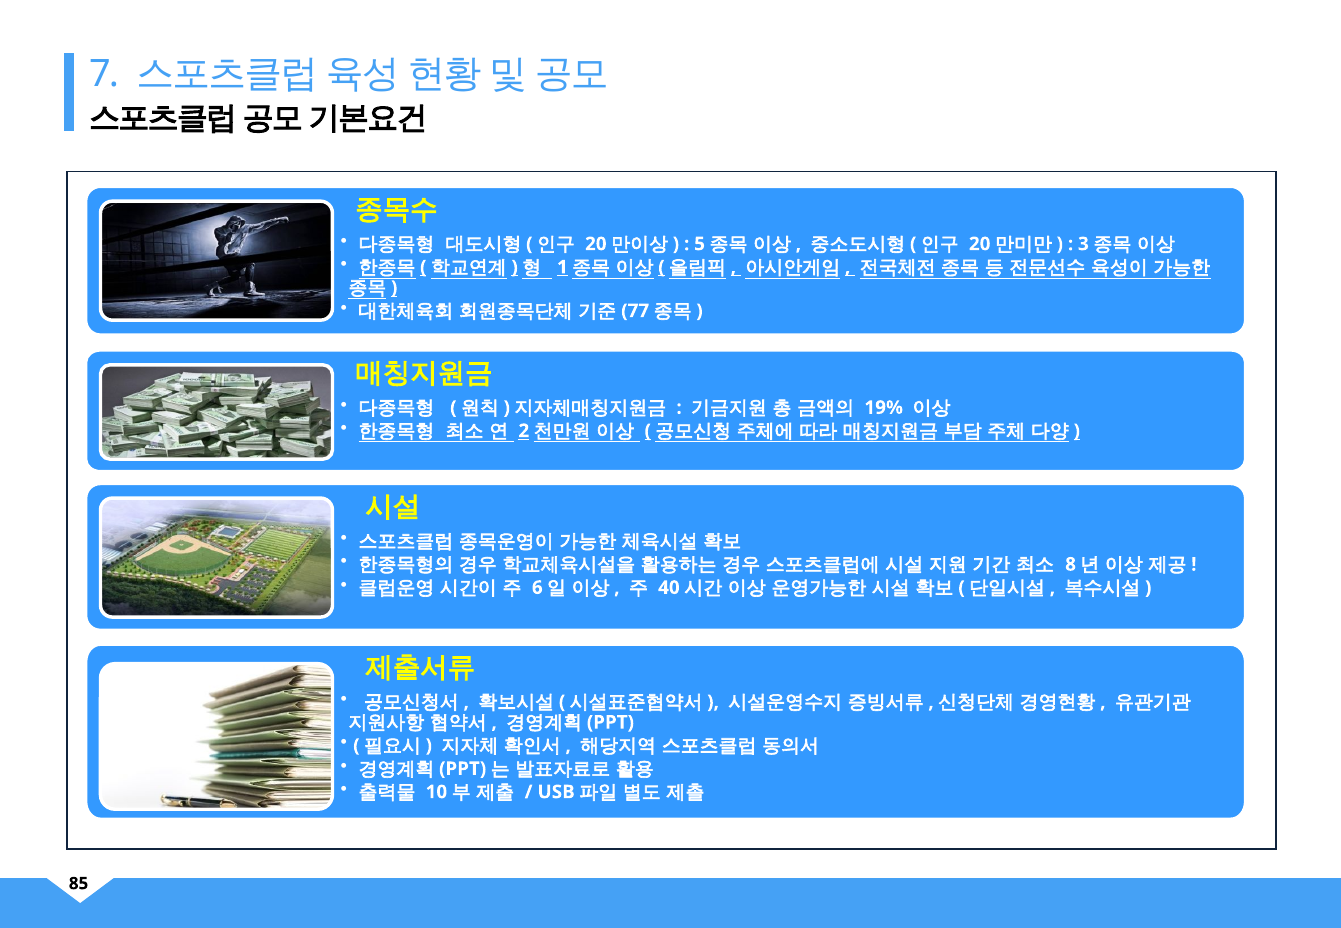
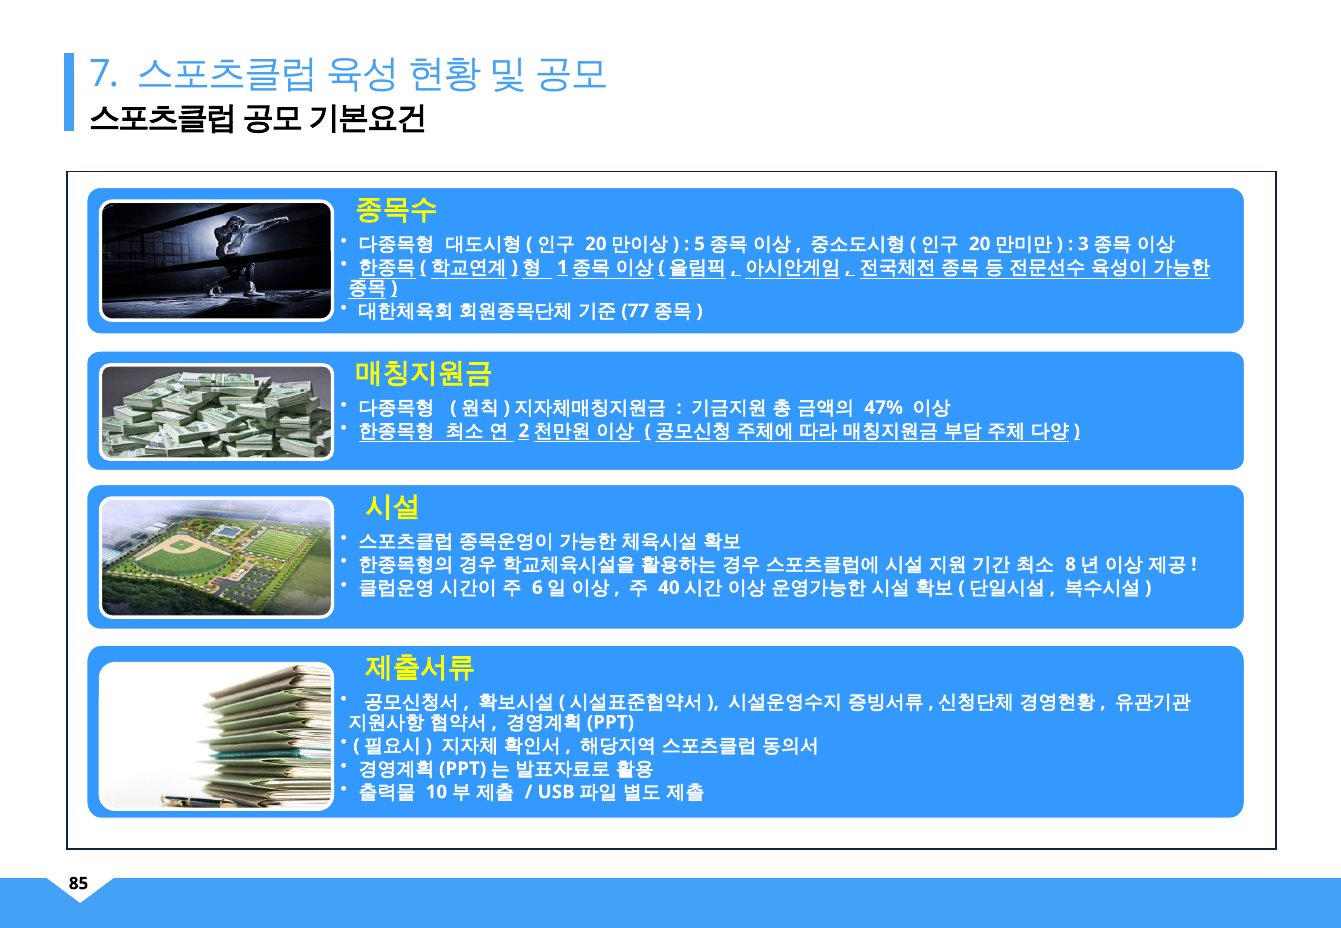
19%: 19% -> 47%
